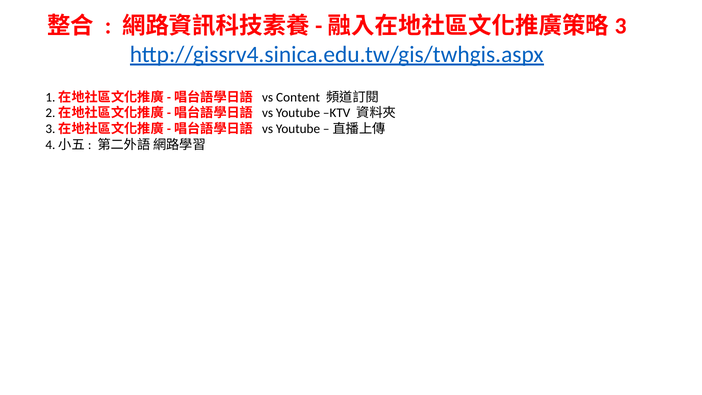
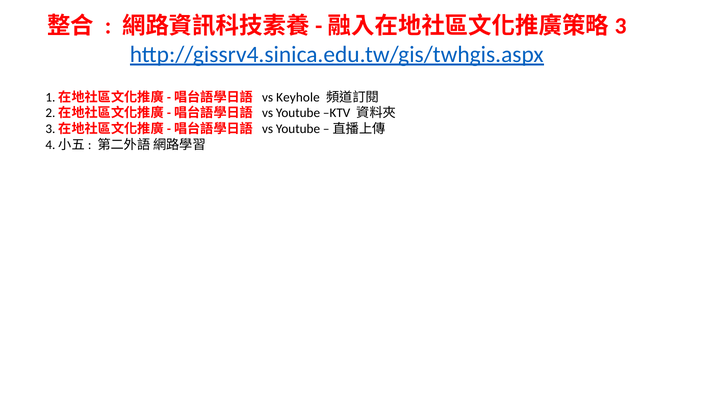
Content: Content -> Keyhole
